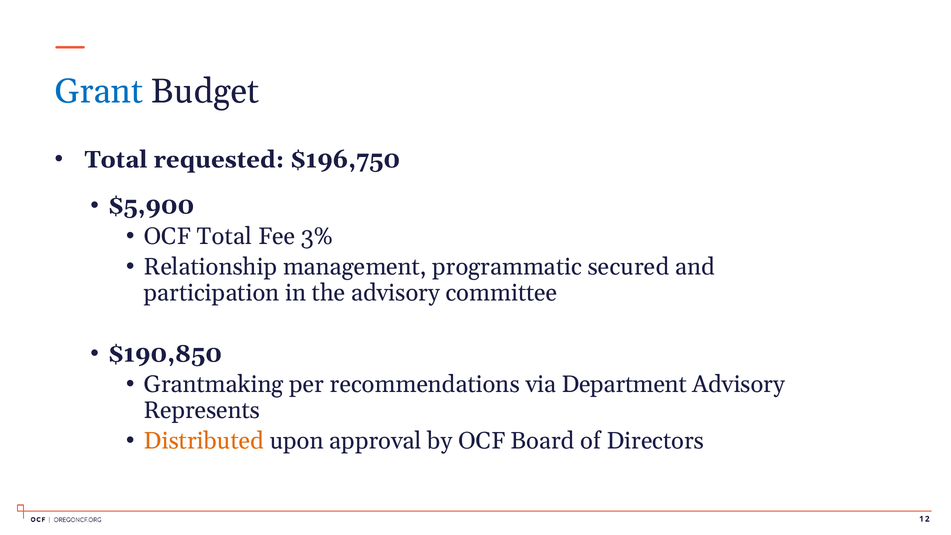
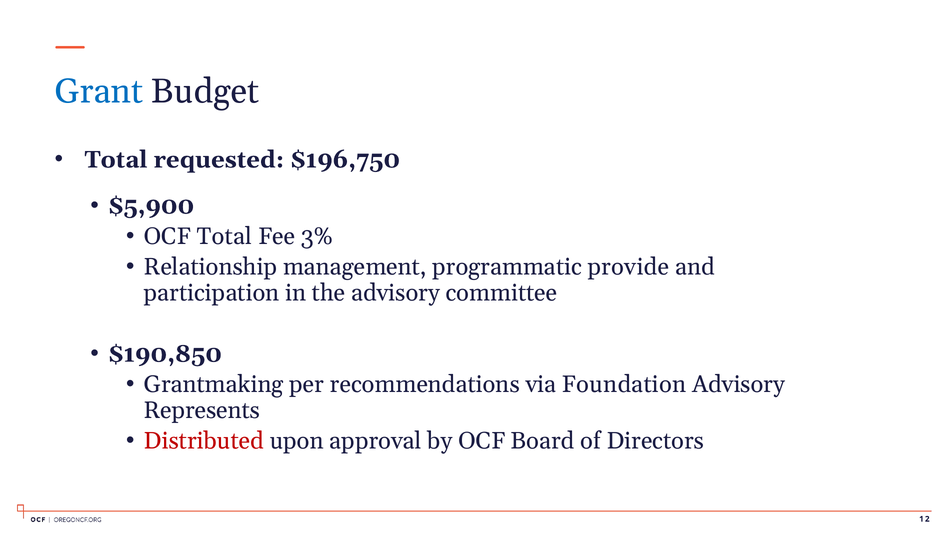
secured: secured -> provide
Department: Department -> Foundation
Distributed colour: orange -> red
